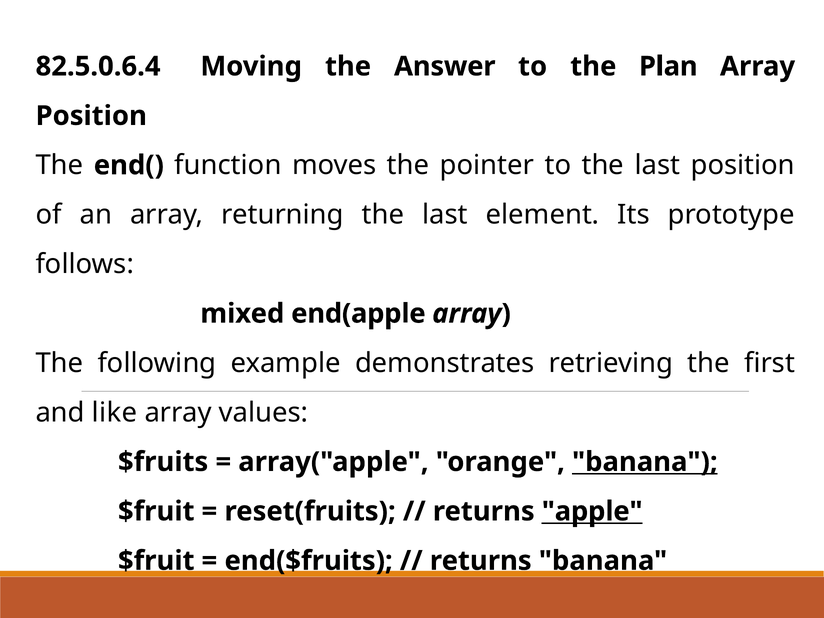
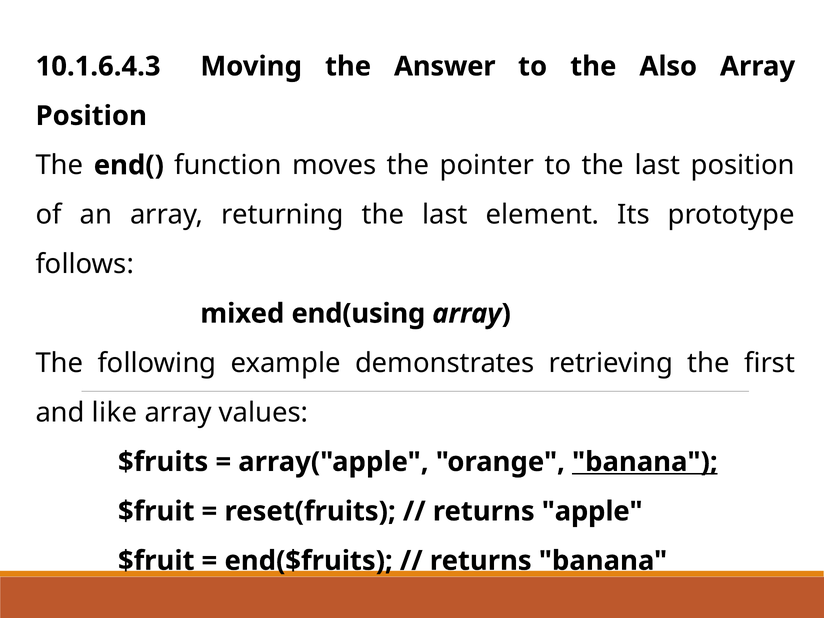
82.5.0.6.4: 82.5.0.6.4 -> 10.1.6.4.3
Plan: Plan -> Also
end(apple: end(apple -> end(using
apple underline: present -> none
